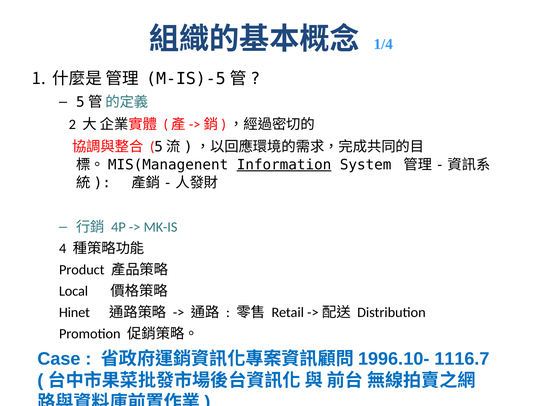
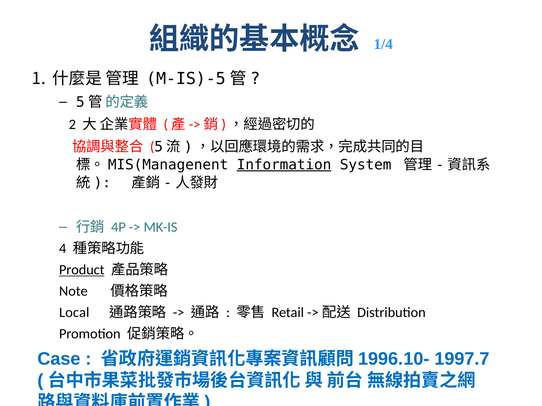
Product underline: none -> present
Local: Local -> Note
Hinet: Hinet -> Local
1116.7: 1116.7 -> 1997.7
